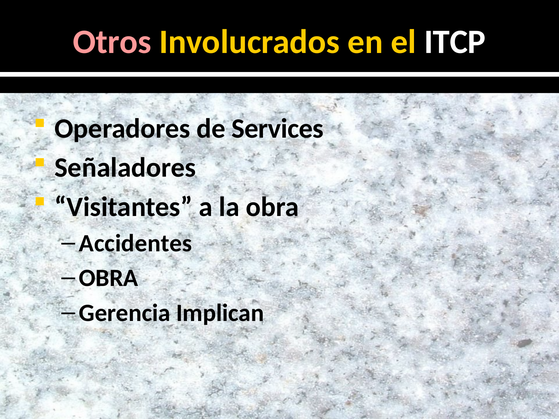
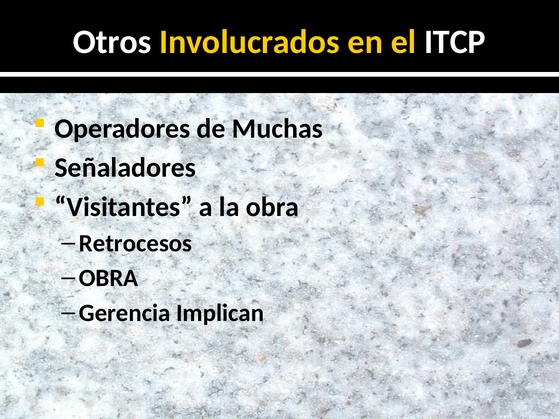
Otros colour: pink -> white
Services: Services -> Muchas
Accidentes: Accidentes -> Retrocesos
